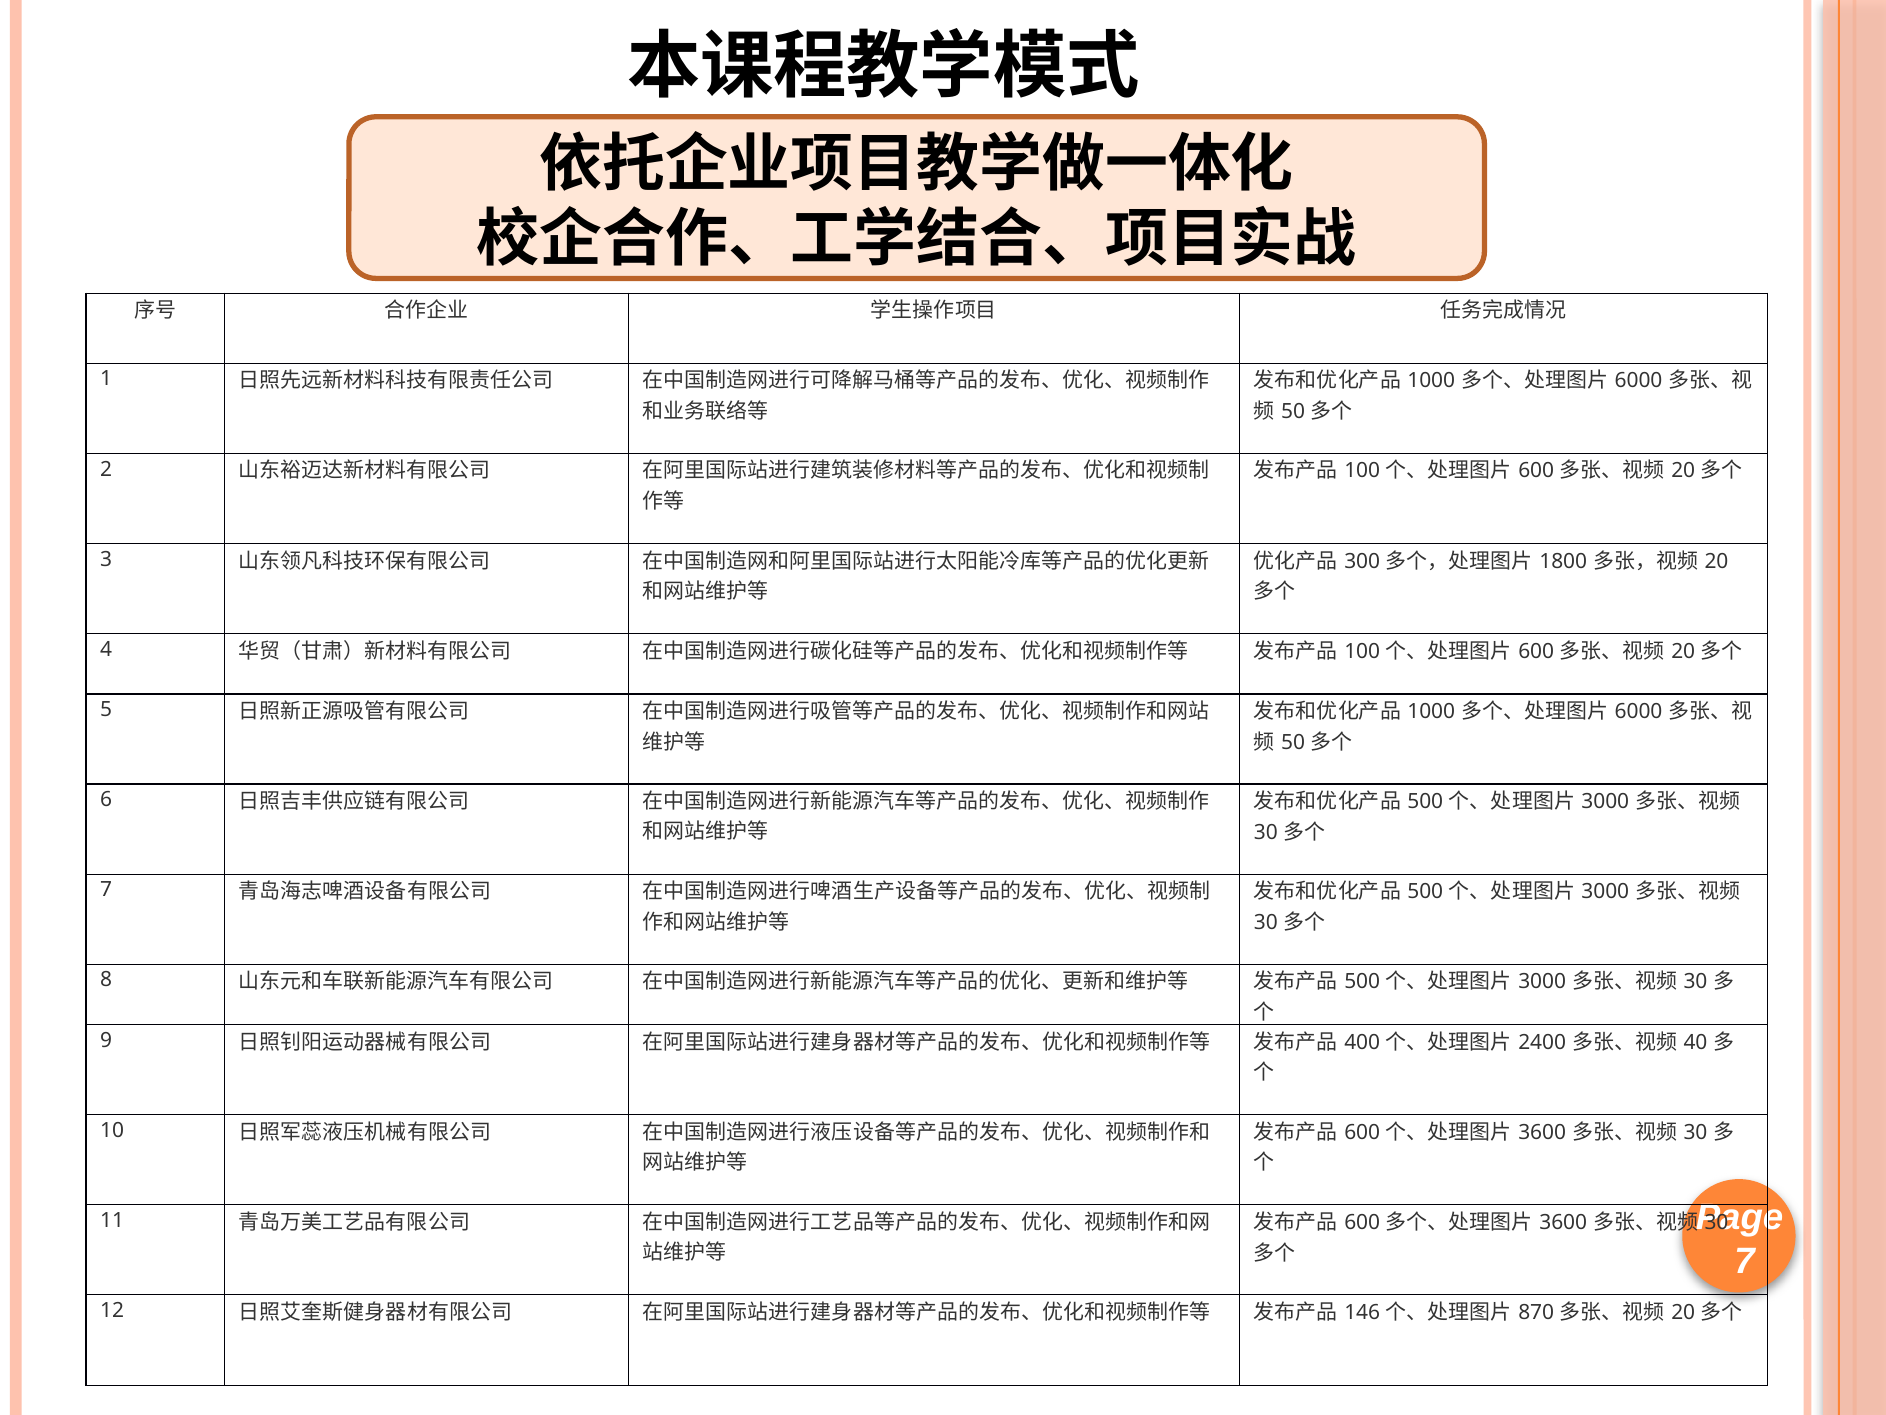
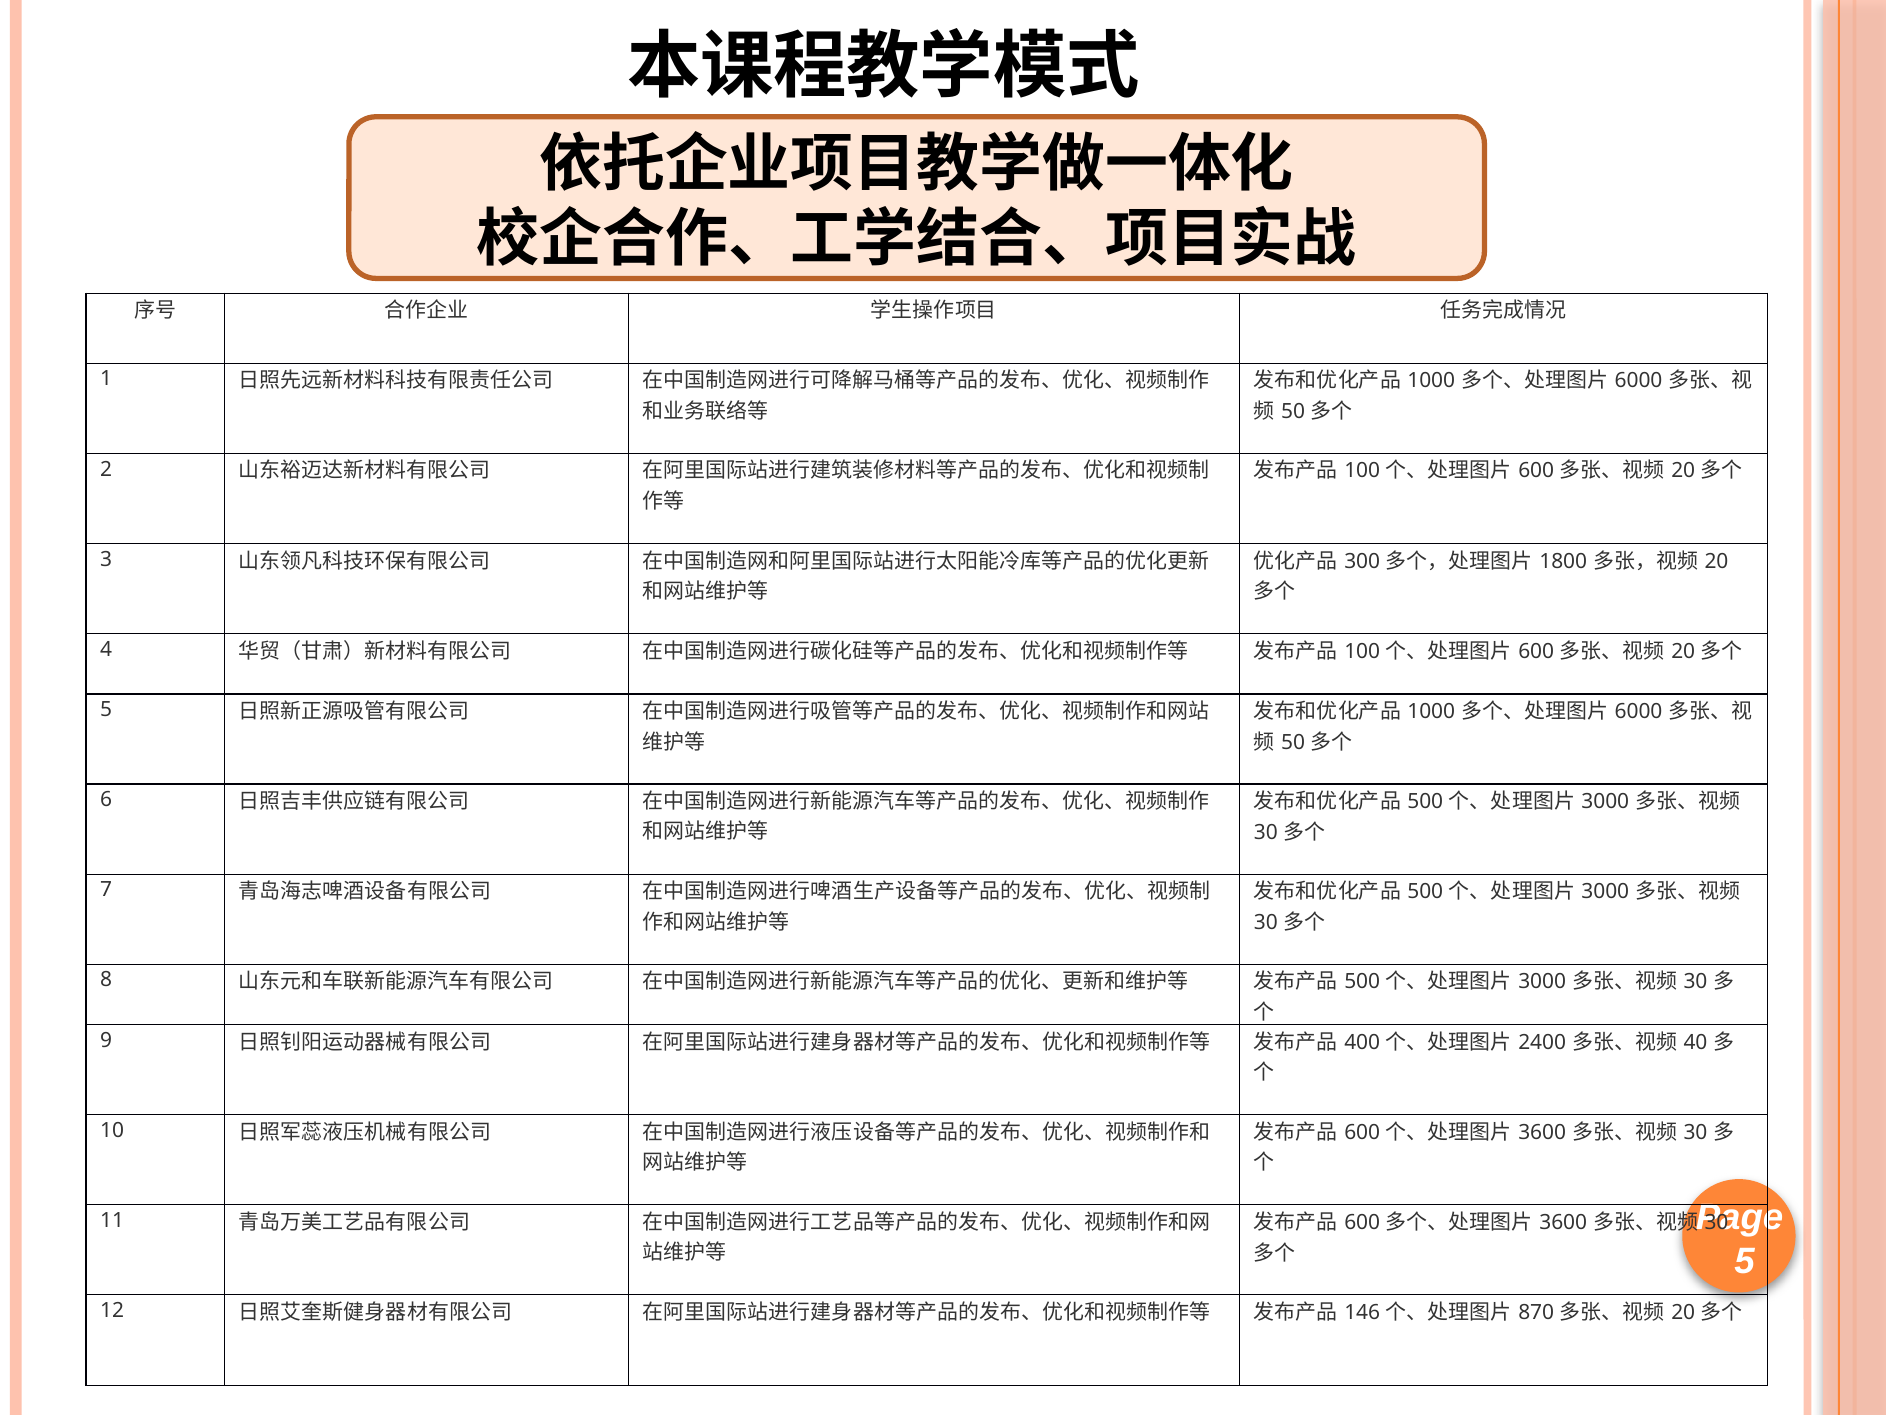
7 at (1745, 1261): 7 -> 5
